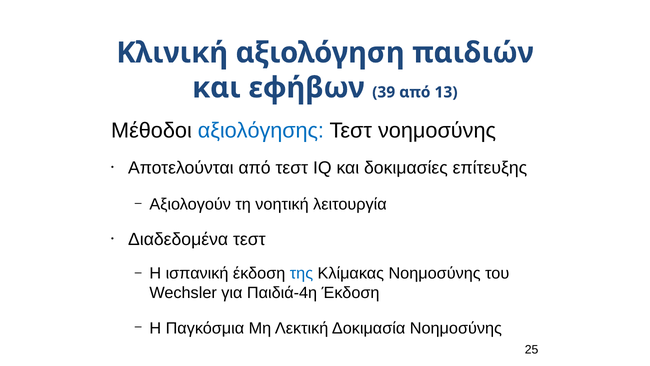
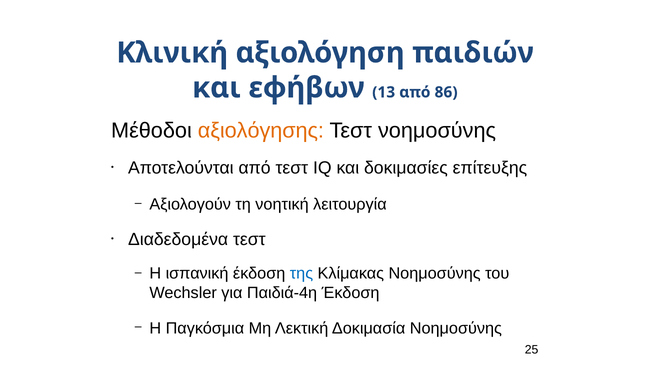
39: 39 -> 13
13: 13 -> 86
αξιολόγησης colour: blue -> orange
